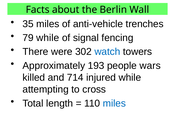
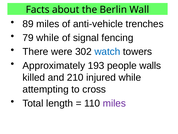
35: 35 -> 89
wars: wars -> walls
714: 714 -> 210
miles at (114, 103) colour: blue -> purple
